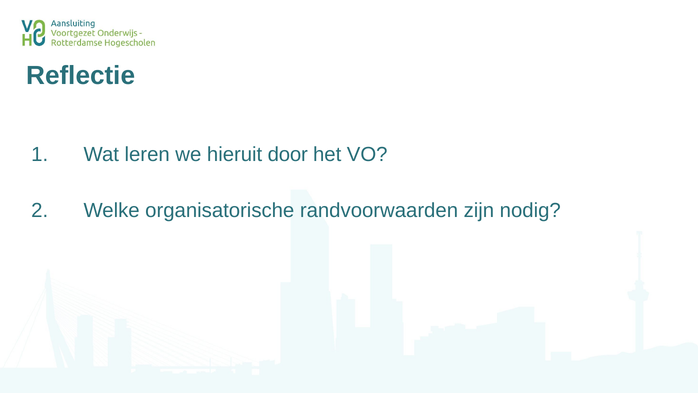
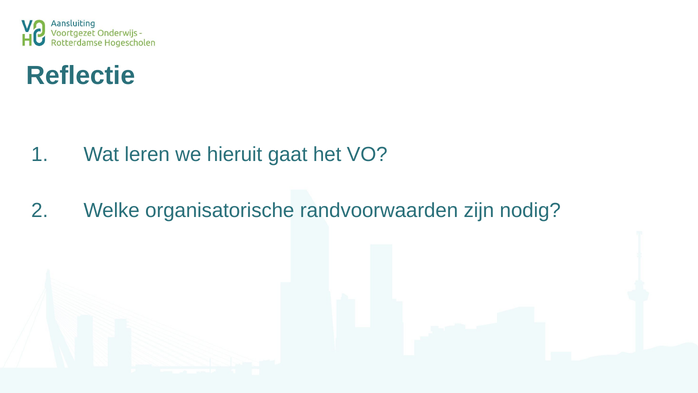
door: door -> gaat
